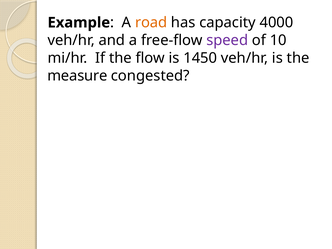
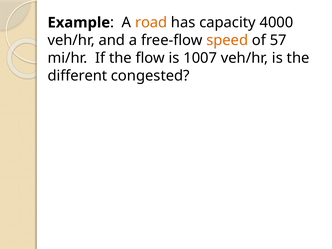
speed colour: purple -> orange
10: 10 -> 57
1450: 1450 -> 1007
measure: measure -> different
